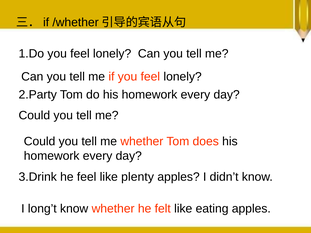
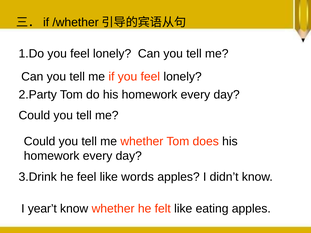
plenty: plenty -> words
long’t: long’t -> year’t
